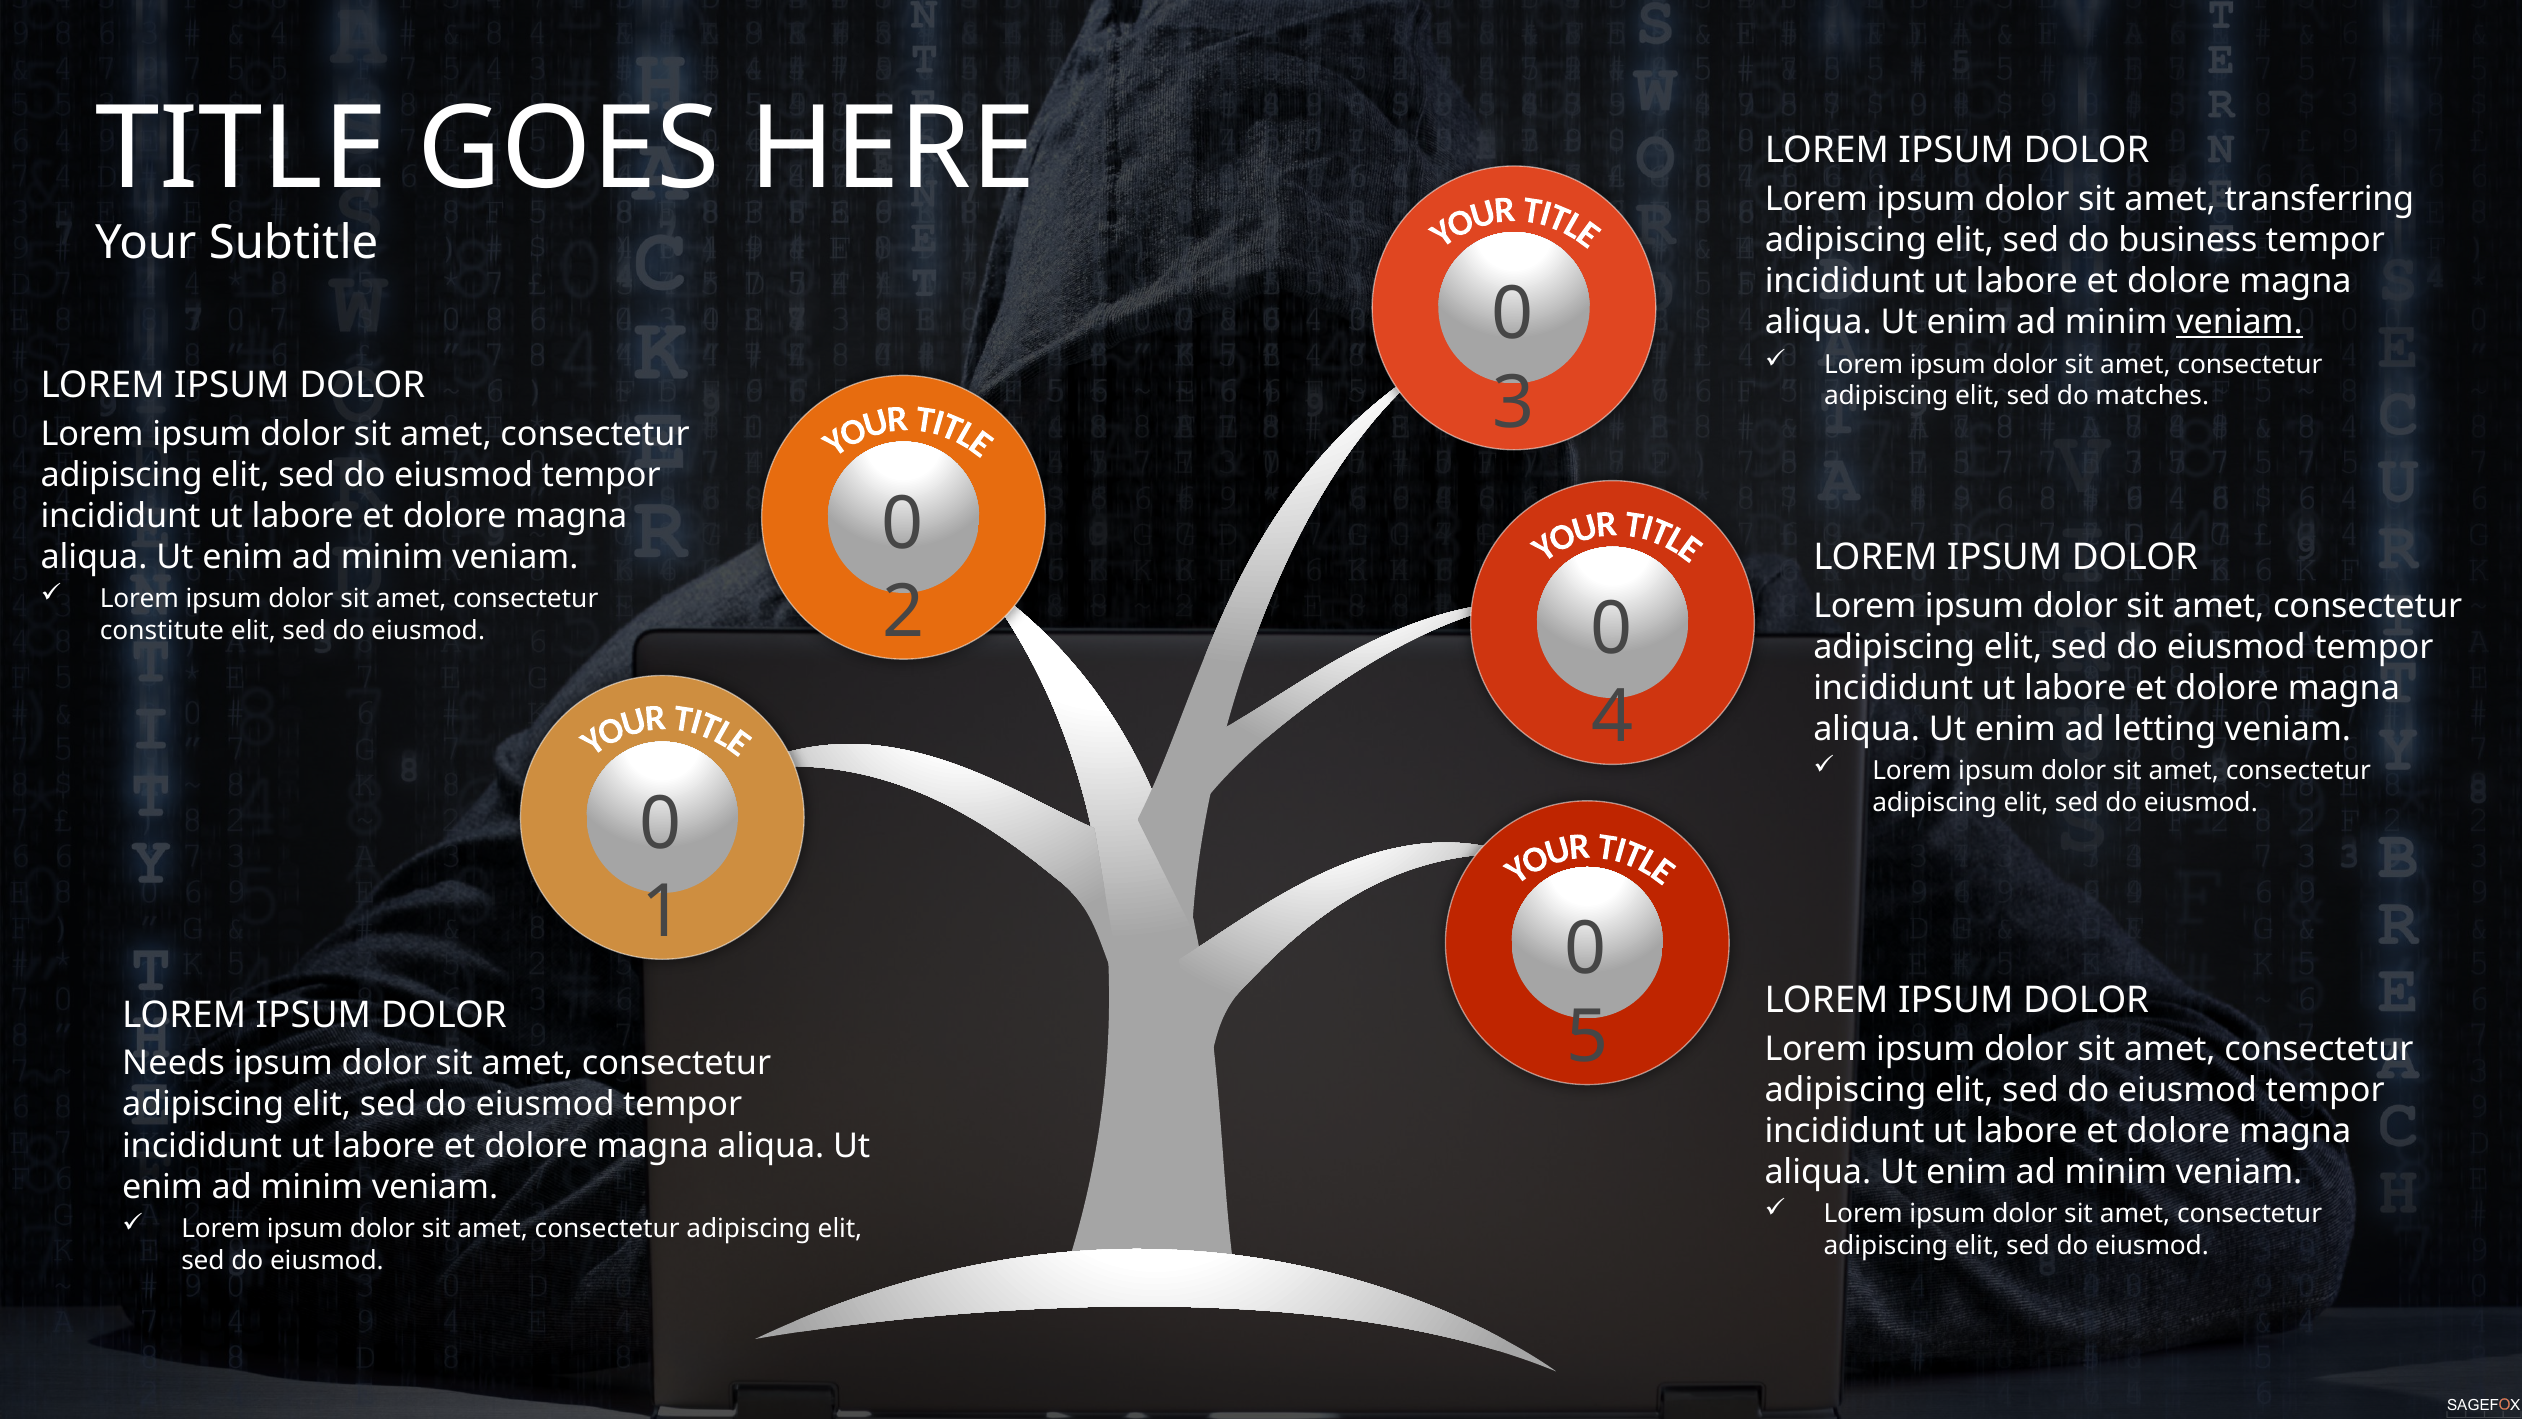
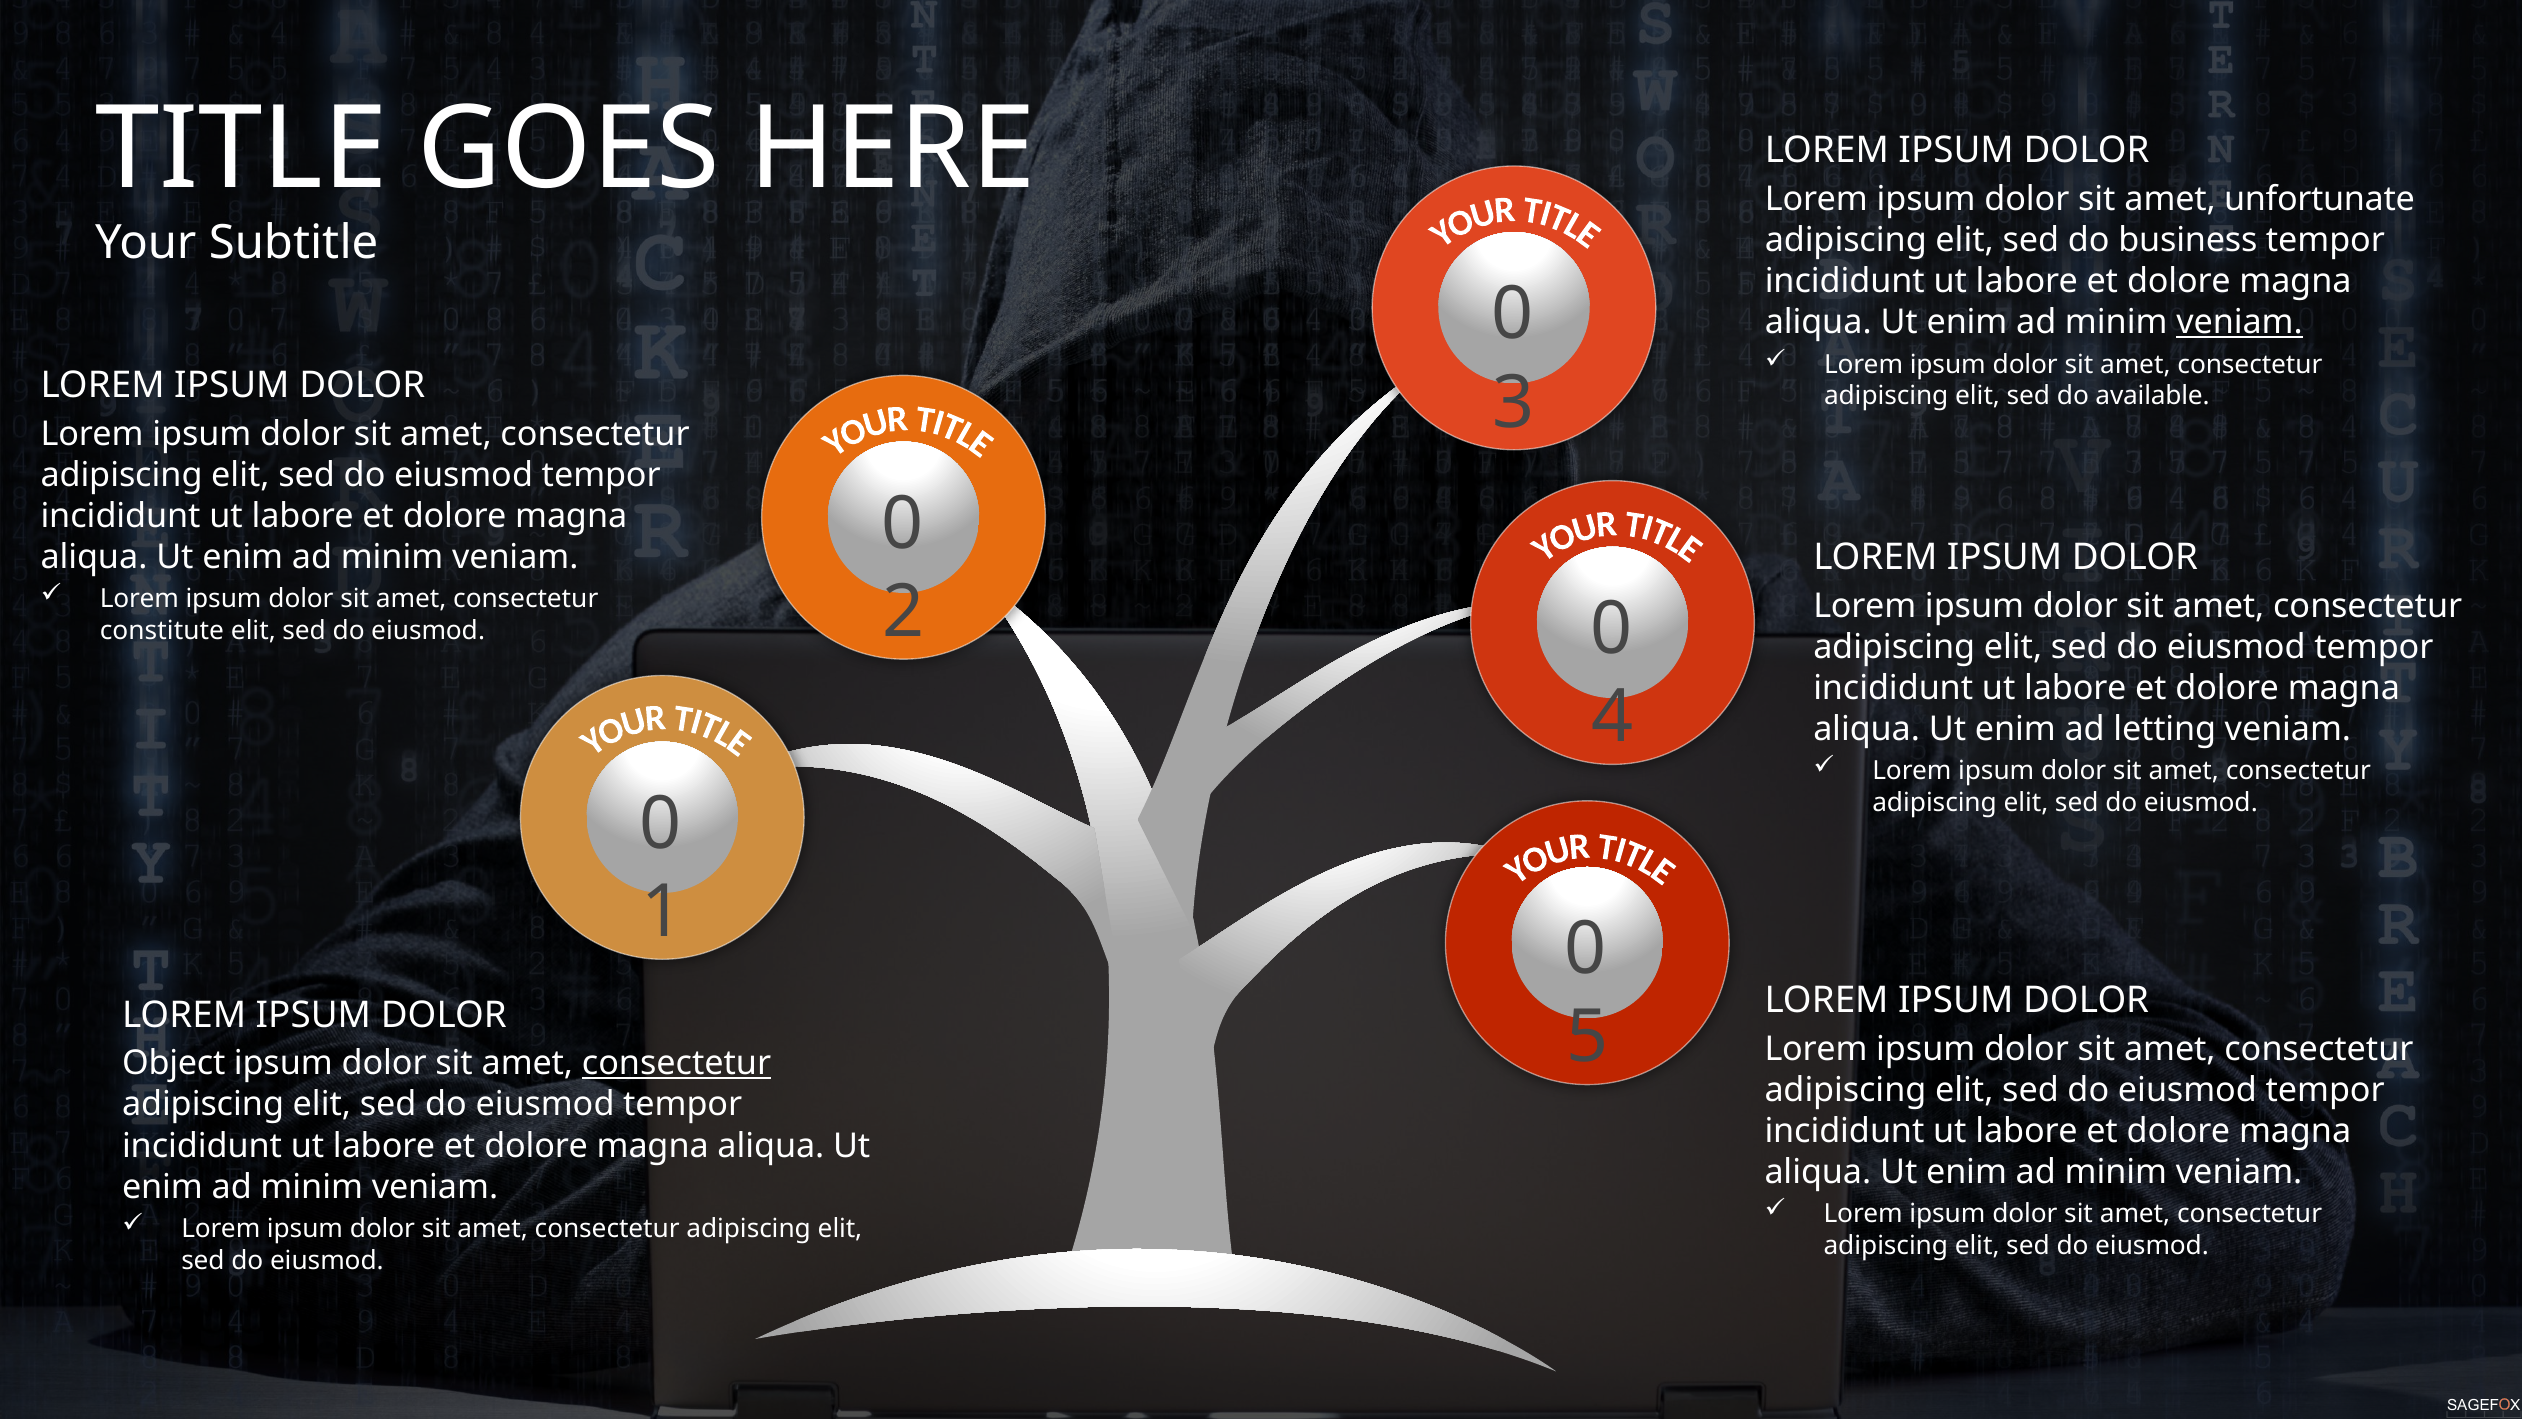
transferring: transferring -> unfortunate
matches: matches -> available
Needs: Needs -> Object
consectetur at (677, 1063) underline: none -> present
